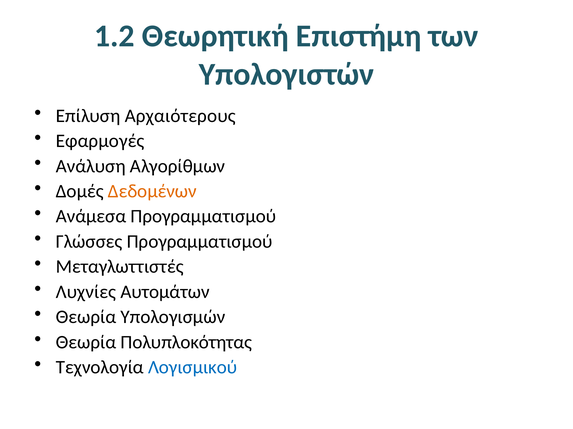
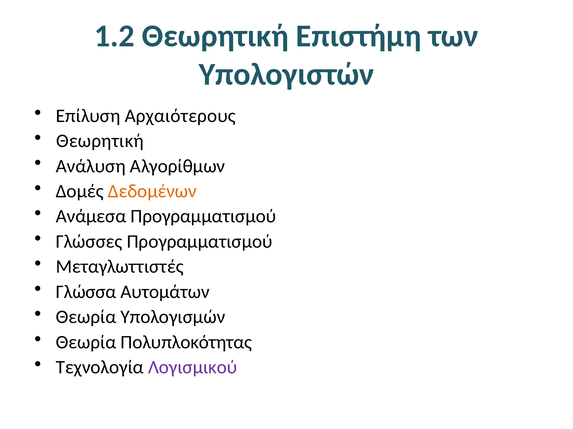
Εφαρμογές at (100, 141): Εφαρμογές -> Θεωρητική
Λυχνίες: Λυχνίες -> Γλώσσα
Λογισμικού colour: blue -> purple
